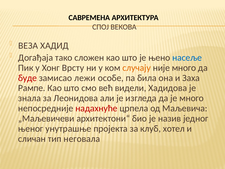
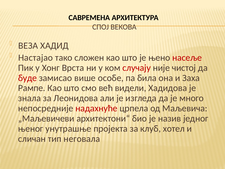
Догађаја: Догађаја -> Настајао
насеље colour: blue -> red
Врсту: Врсту -> Врста
случају colour: orange -> red
није много: много -> чистој
лежи: лежи -> више
